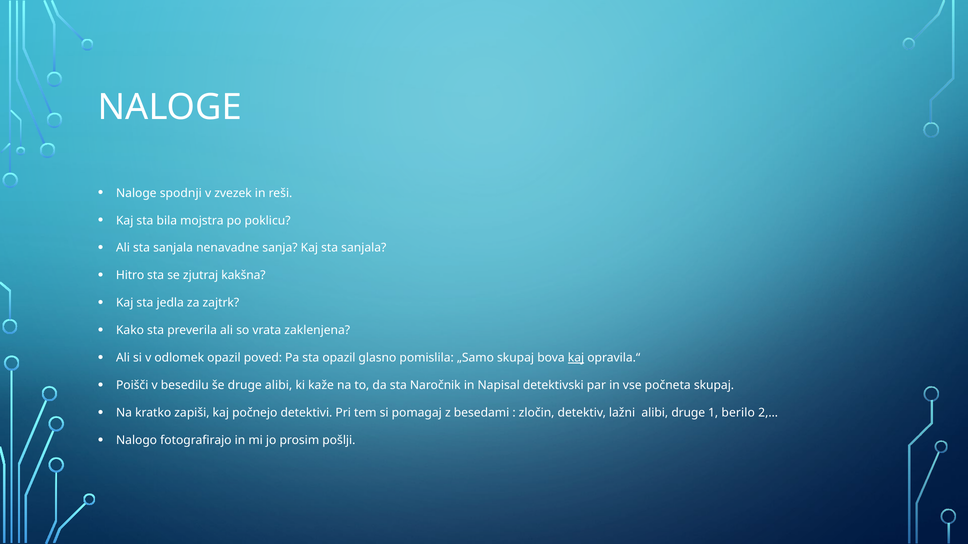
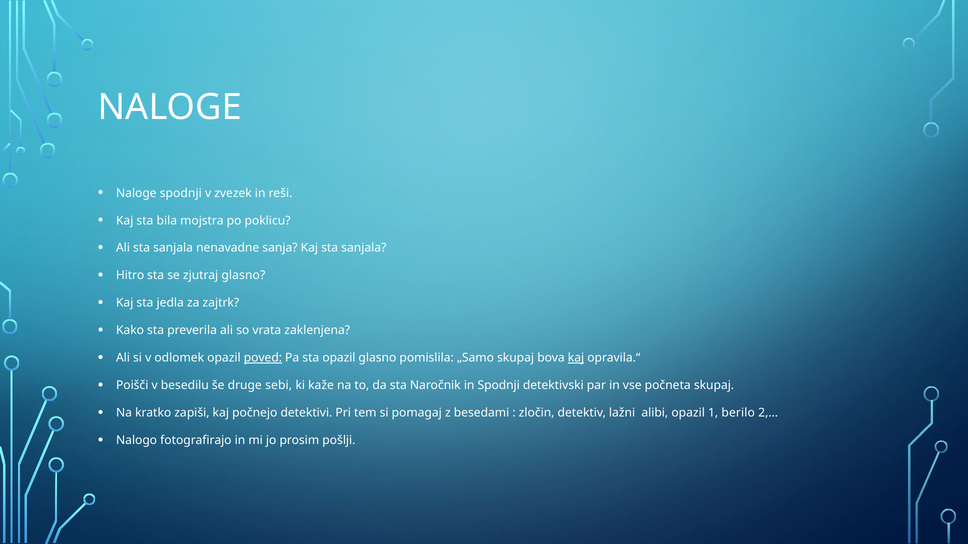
zjutraj kakšna: kakšna -> glasno
poved underline: none -> present
druge alibi: alibi -> sebi
in Napisal: Napisal -> Spodnji
alibi druge: druge -> opazil
